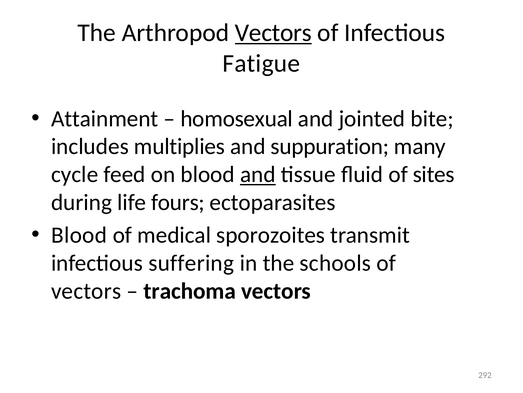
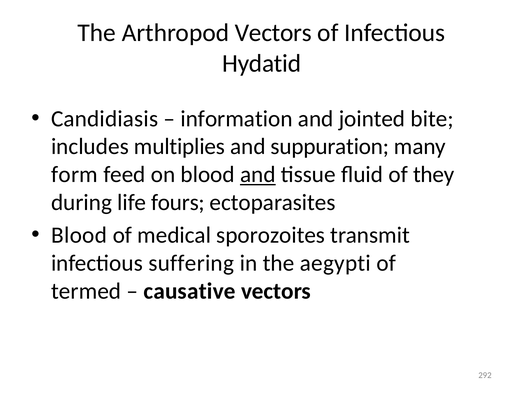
Vectors at (273, 33) underline: present -> none
Fatigue: Fatigue -> Hydatid
Attainment: Attainment -> Candidiasis
homosexual: homosexual -> information
cycle: cycle -> form
sites: sites -> they
schools: schools -> aegypti
vectors at (86, 290): vectors -> termed
trachoma: trachoma -> causative
